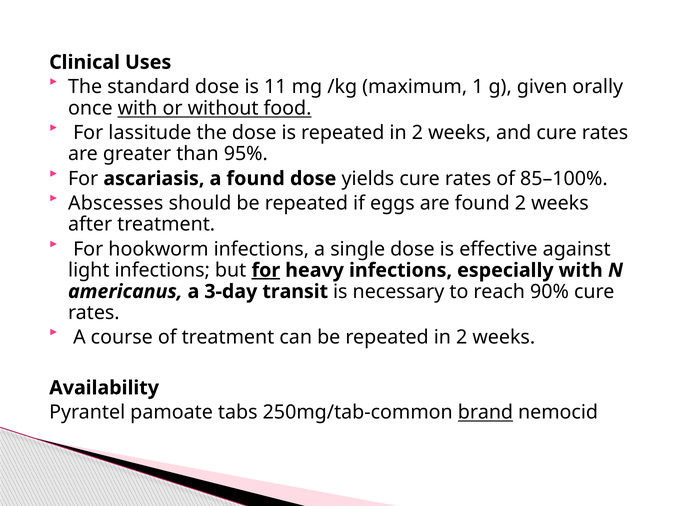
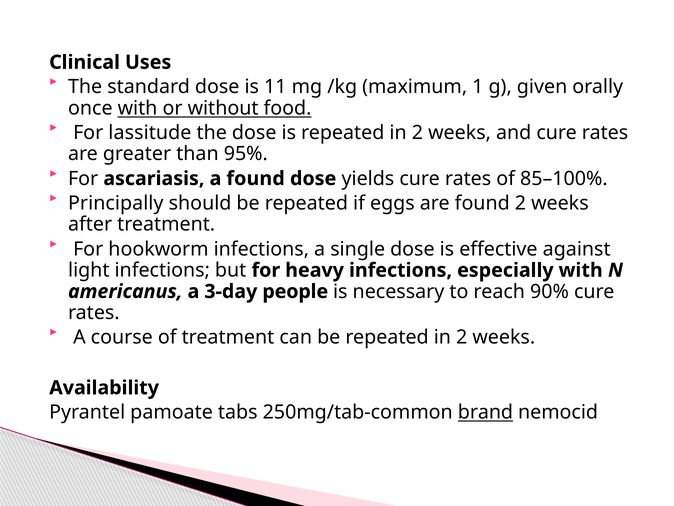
Abscesses: Abscesses -> Principally
for at (266, 270) underline: present -> none
transit: transit -> people
